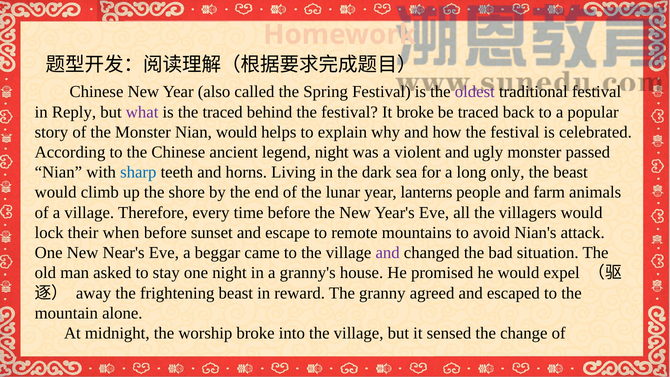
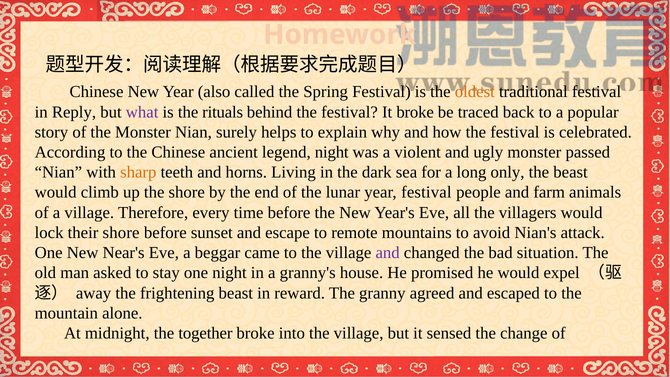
oldest colour: purple -> orange
the traced: traced -> rituals
Nian would: would -> surely
sharp colour: blue -> orange
year lanterns: lanterns -> festival
their when: when -> shore
worship: worship -> together
